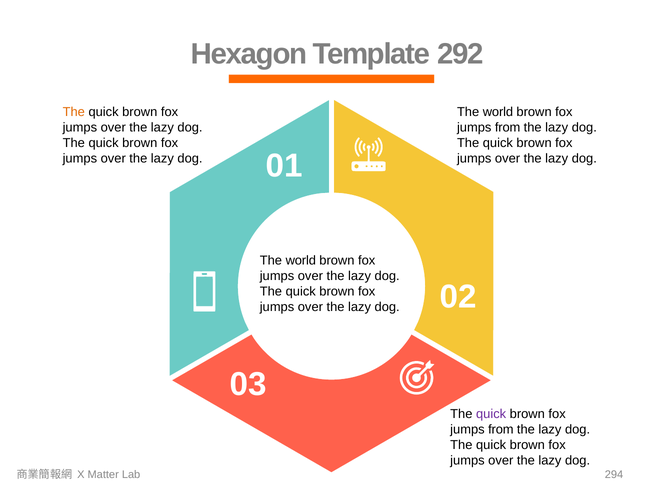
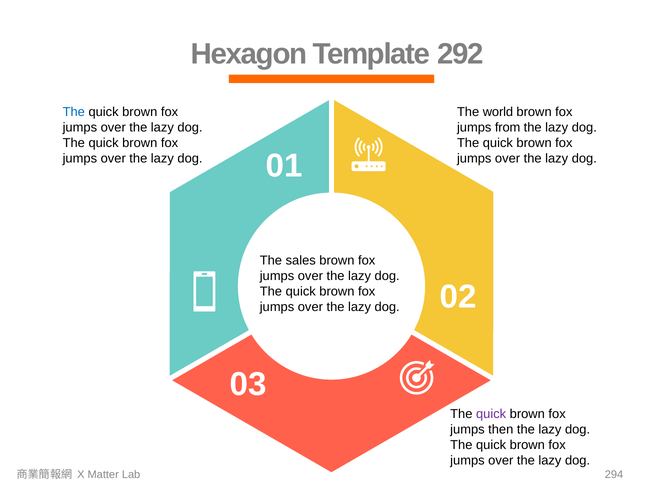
The at (74, 112) colour: orange -> blue
world at (301, 261): world -> sales
from at (501, 430): from -> then
